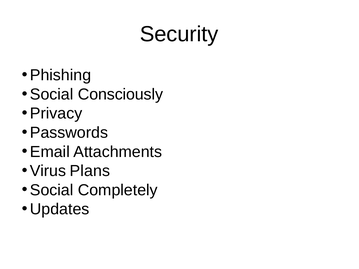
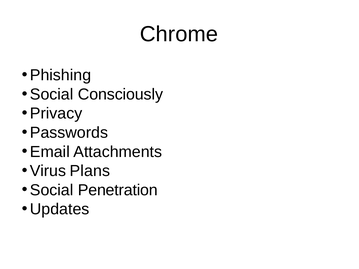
Security: Security -> Chrome
Completely: Completely -> Penetration
